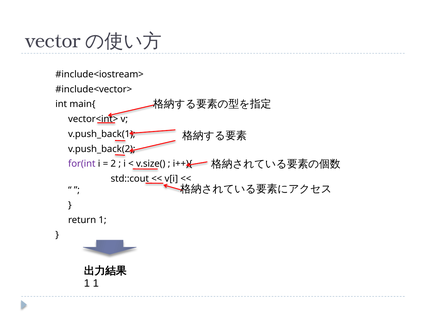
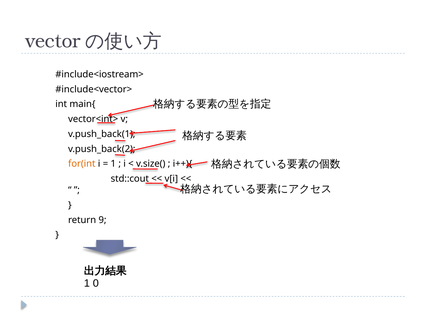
for(int colour: purple -> orange
2 at (113, 164): 2 -> 1
return 1: 1 -> 9
1 1: 1 -> 0
